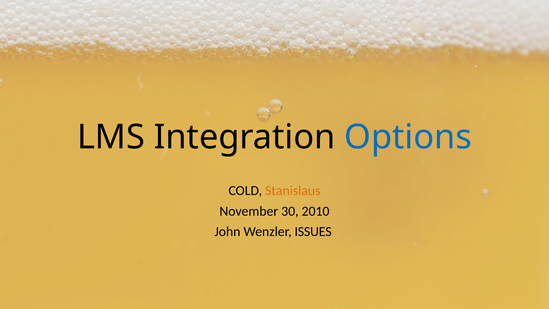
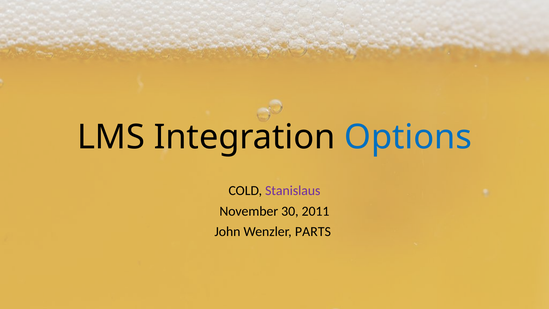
Stanislaus colour: orange -> purple
2010: 2010 -> 2011
ISSUES: ISSUES -> PARTS
